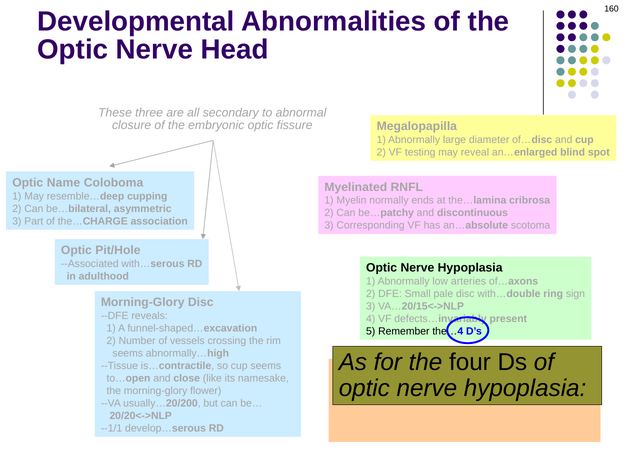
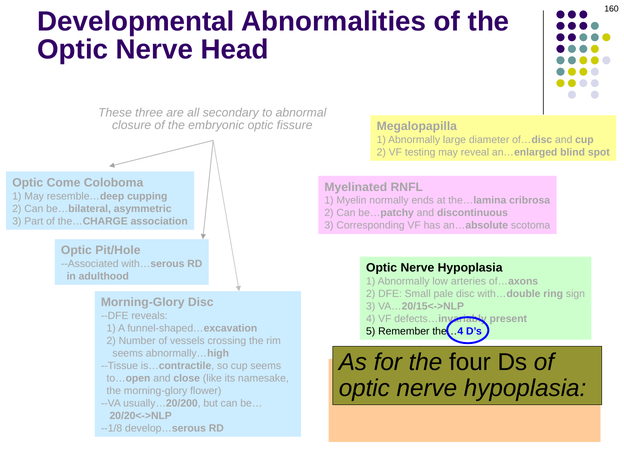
Name: Name -> Come
--1/1: --1/1 -> --1/8
